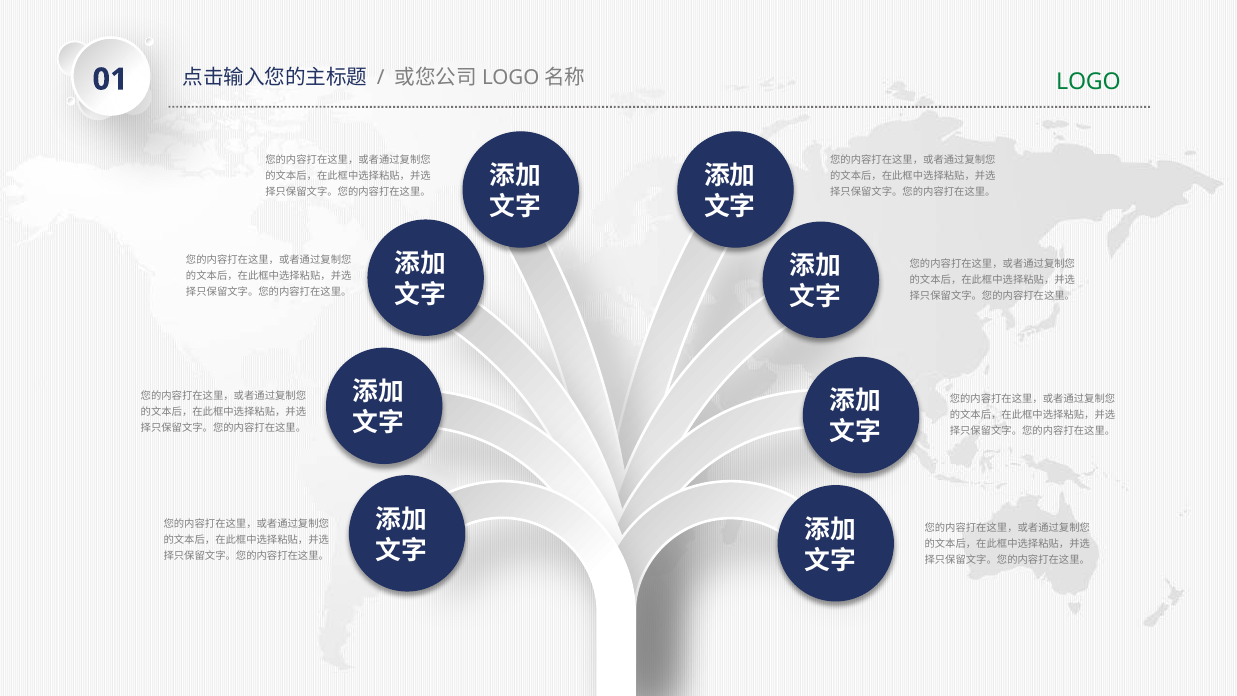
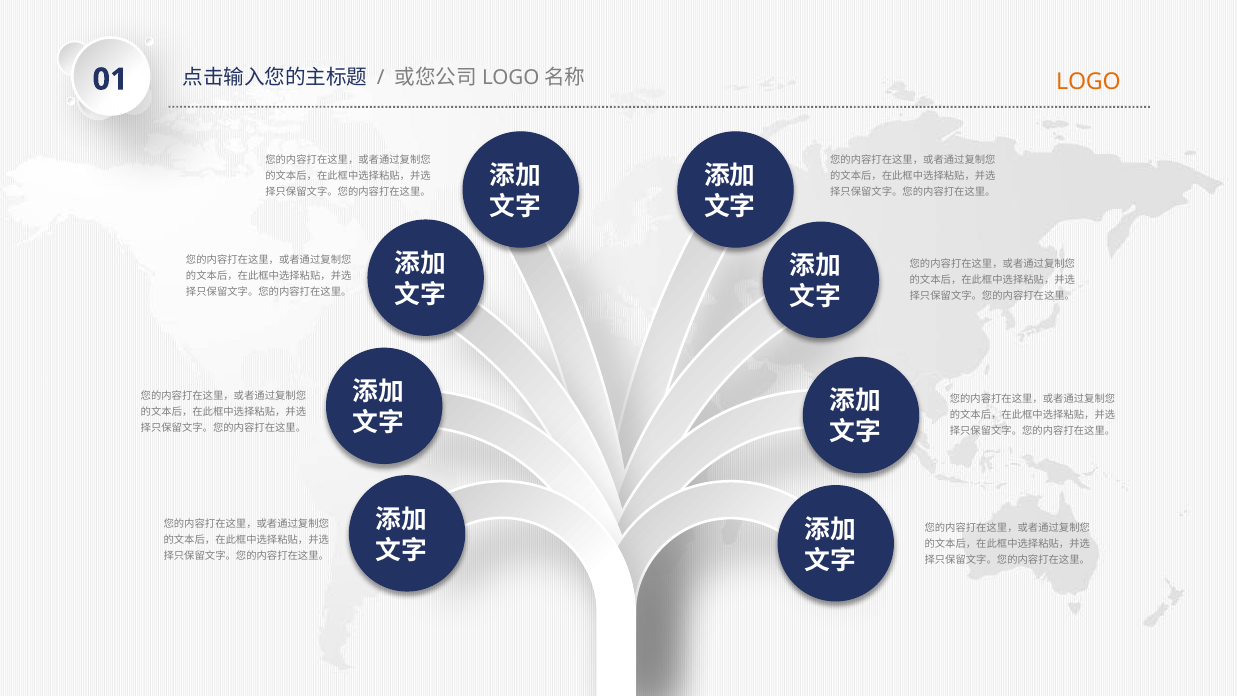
LOGO colour: green -> orange
